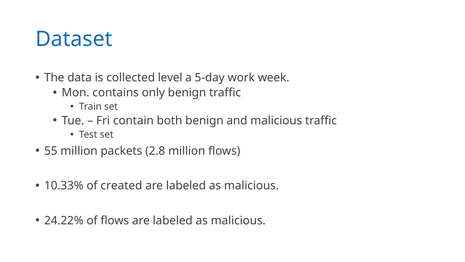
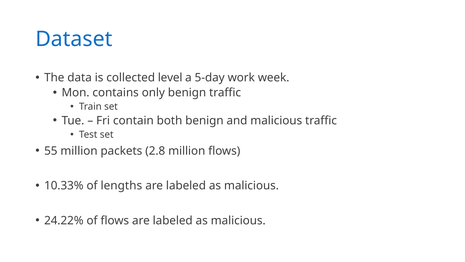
created: created -> lengths
